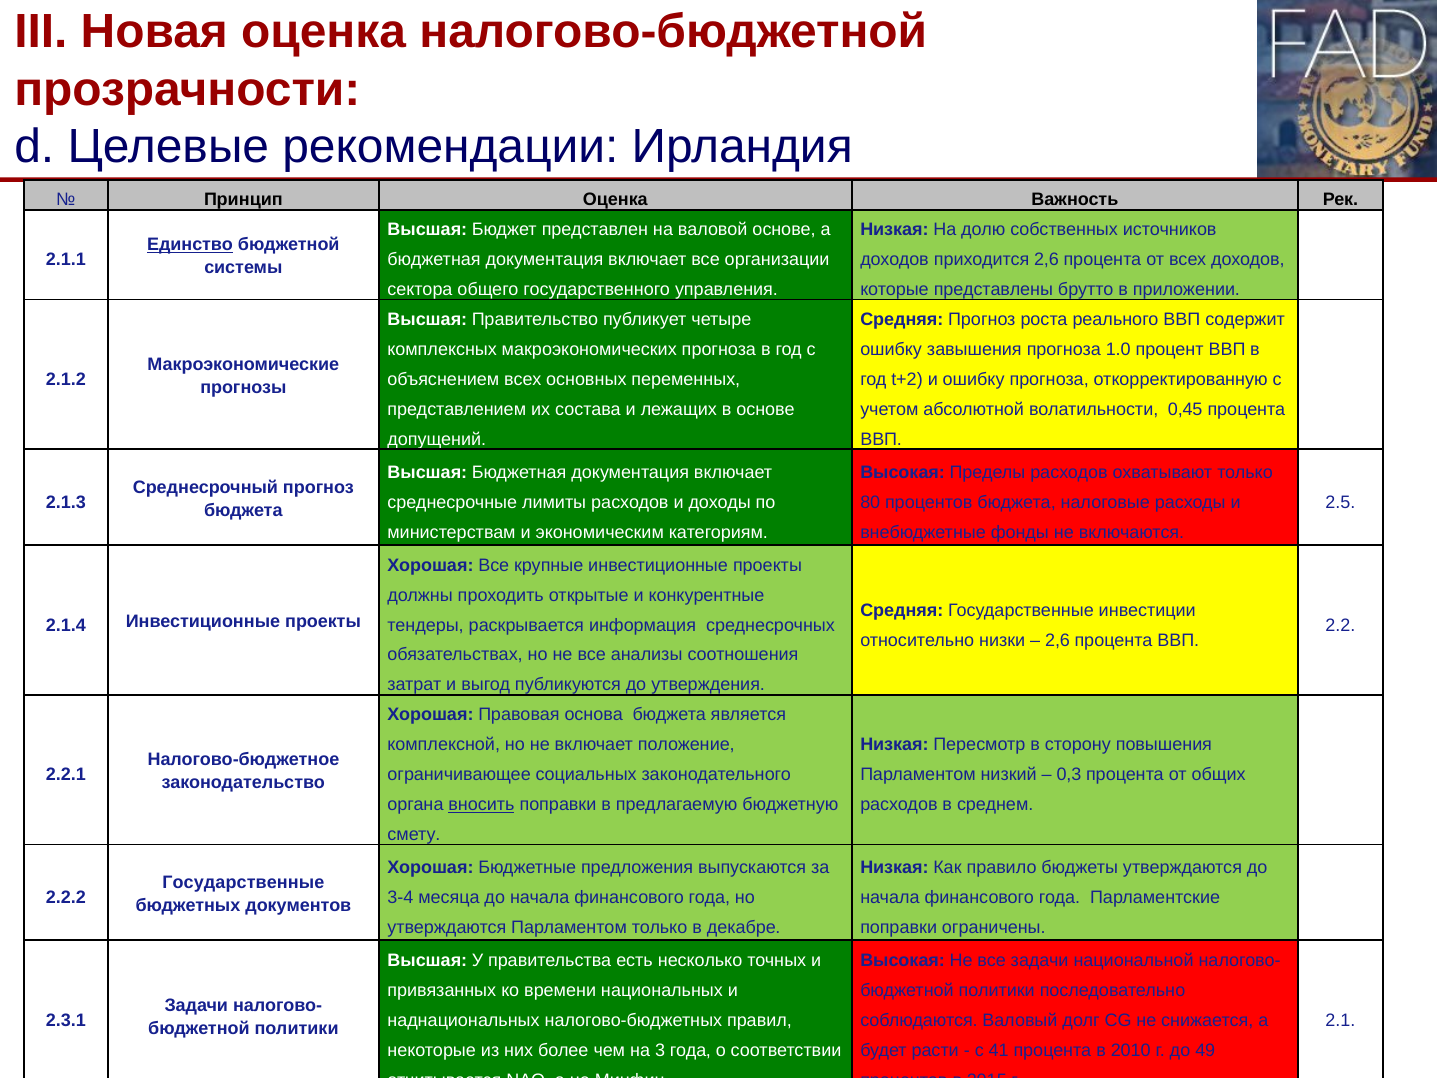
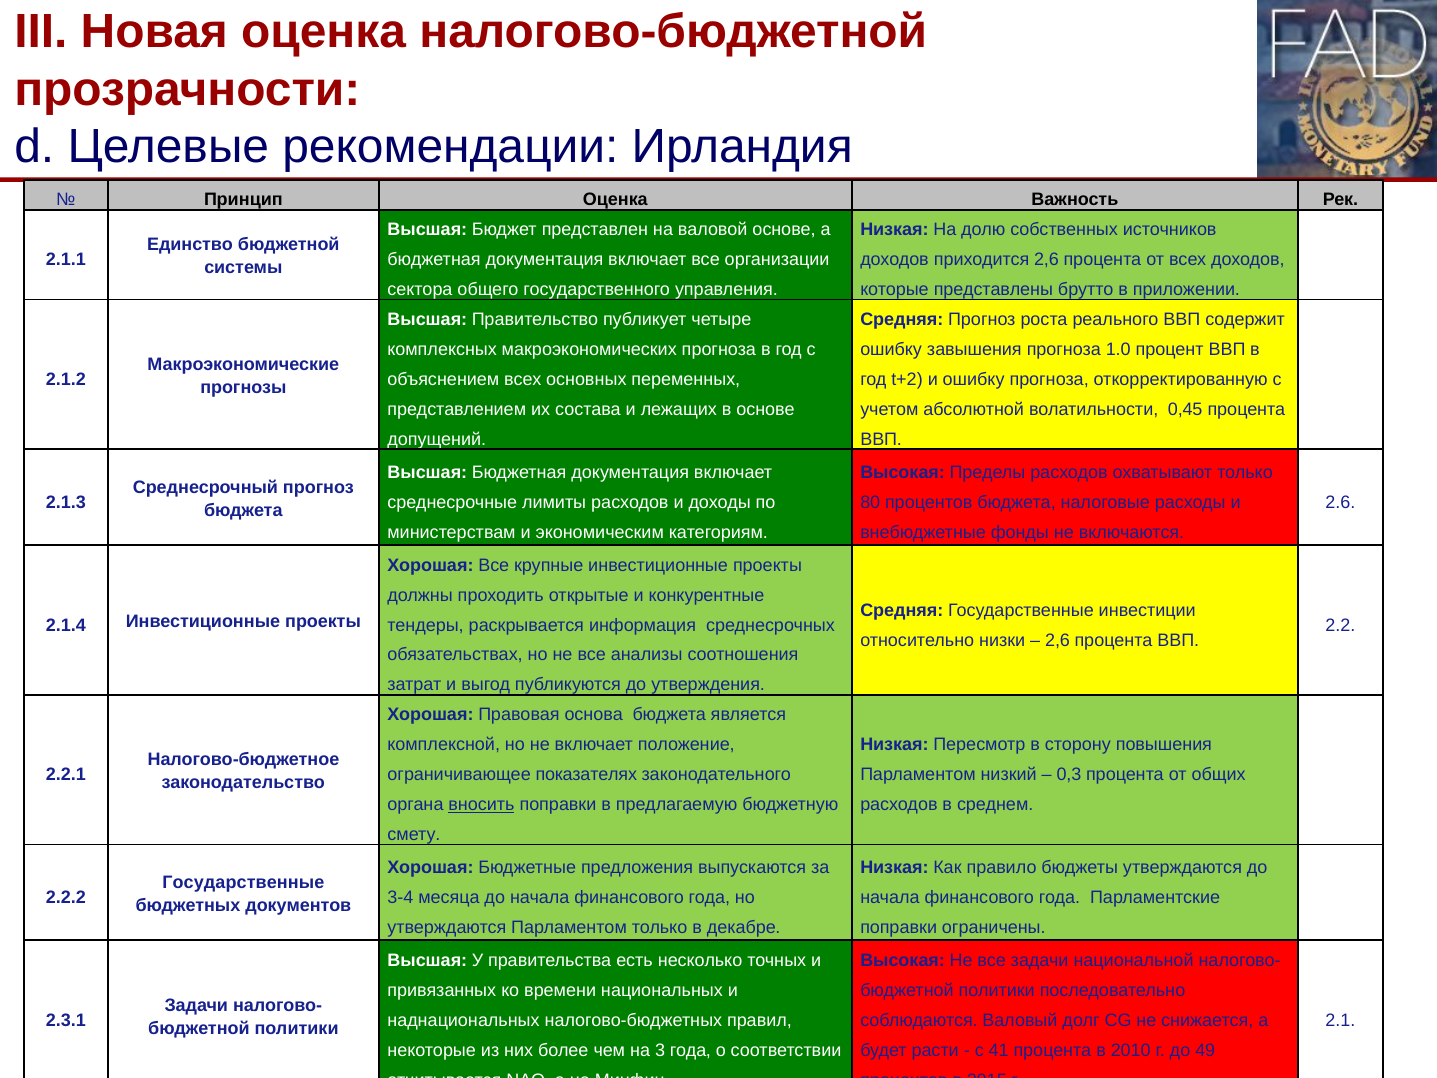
Единство underline: present -> none
2.5: 2.5 -> 2.6
социальных: социальных -> показателях
